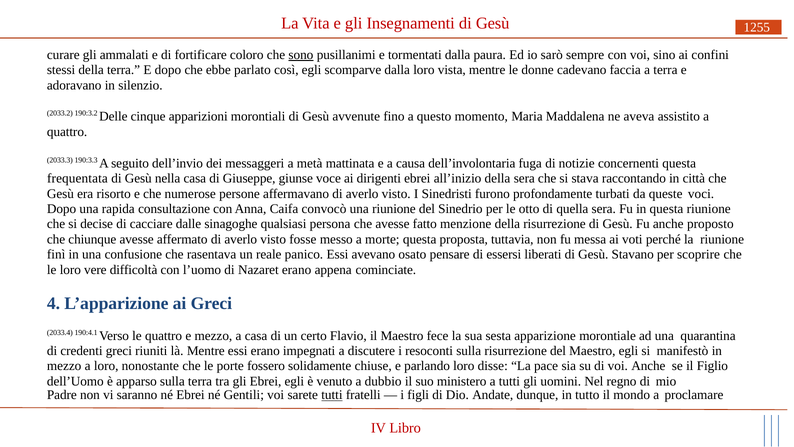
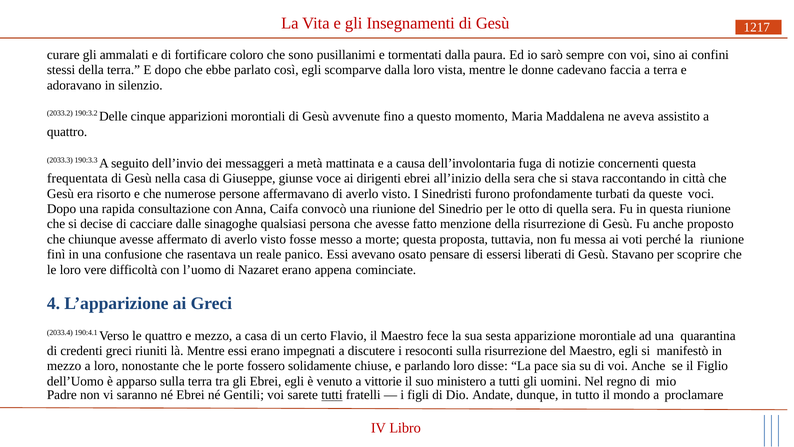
1255: 1255 -> 1217
sono underline: present -> none
dubbio: dubbio -> vittorie
